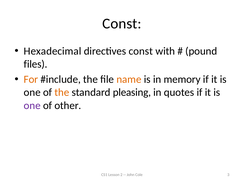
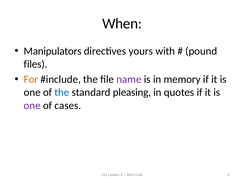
Const at (122, 24): Const -> When
Hexadecimal: Hexadecimal -> Manipulators
directives const: const -> yours
name colour: orange -> purple
the at (62, 92) colour: orange -> blue
other: other -> cases
